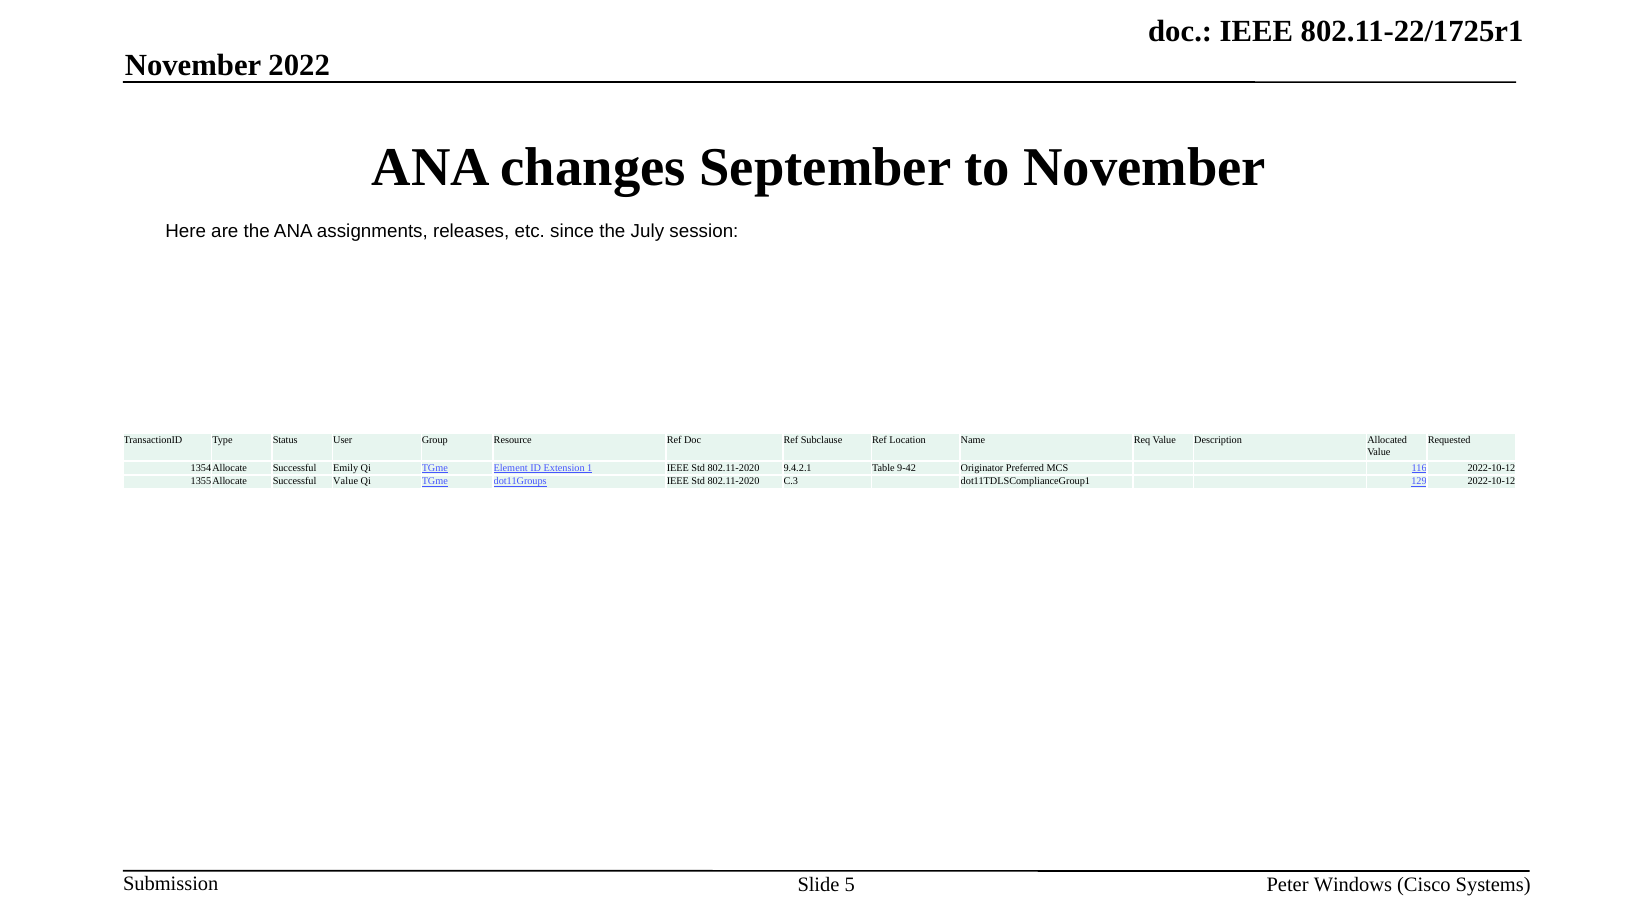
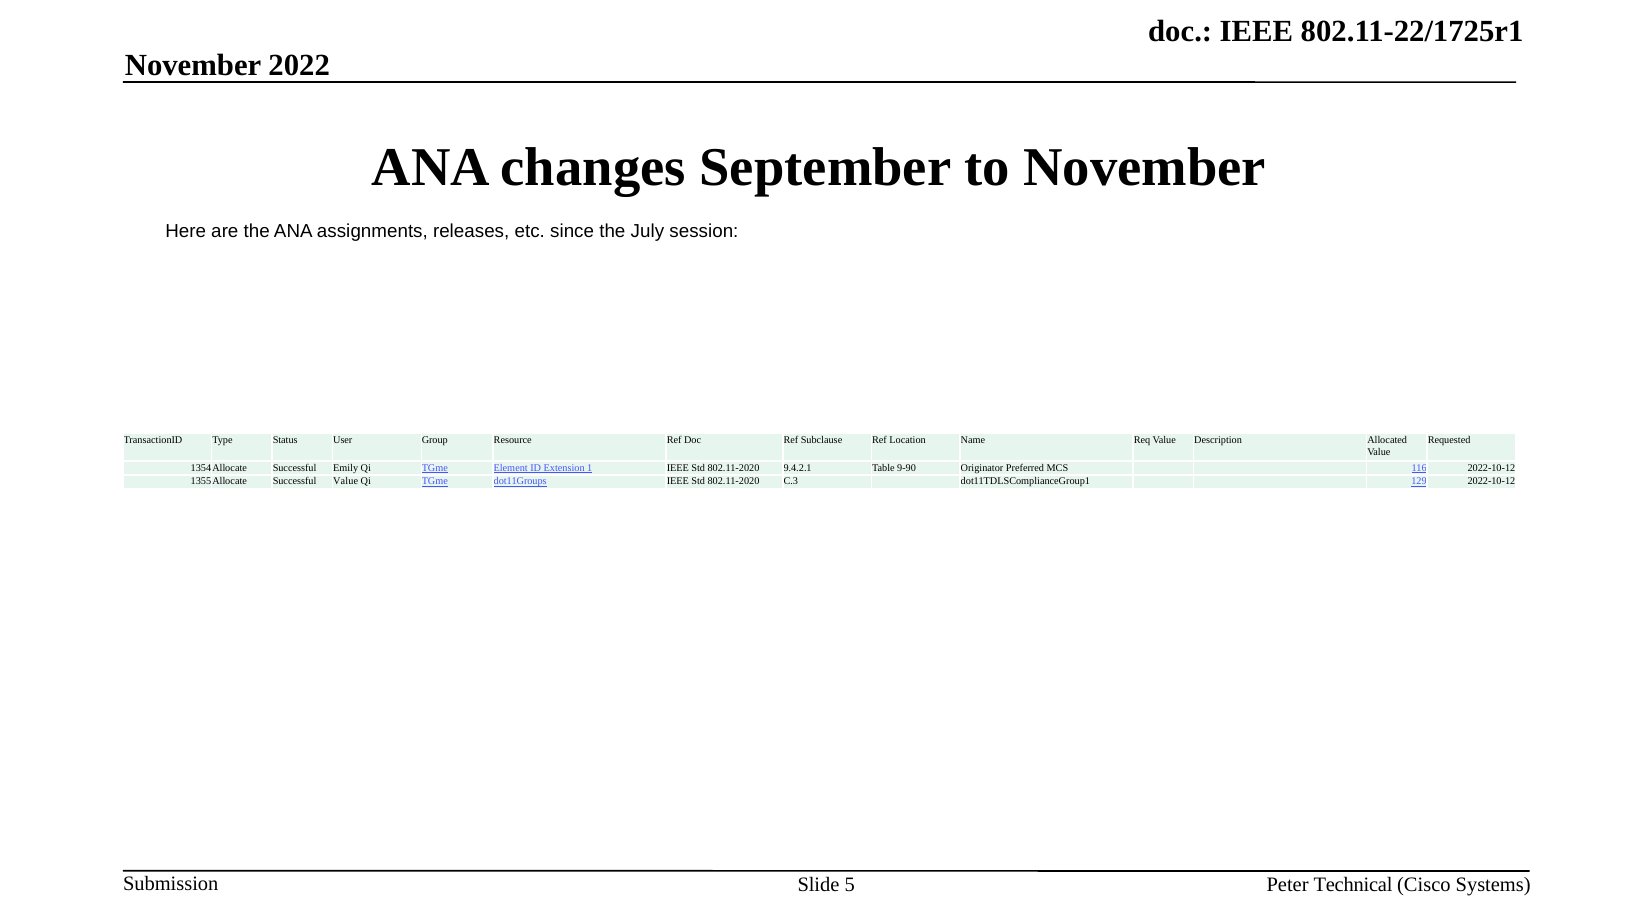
9-42: 9-42 -> 9-90
Windows: Windows -> Technical
